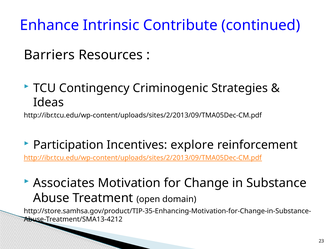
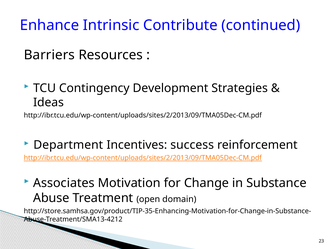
Criminogenic: Criminogenic -> Development
Participation: Participation -> Department
explore: explore -> success
